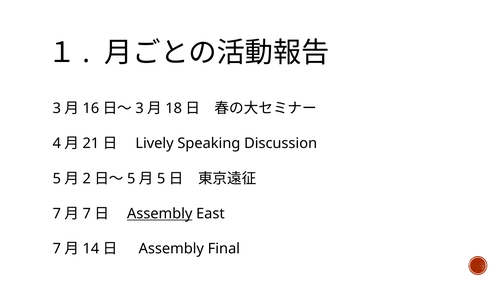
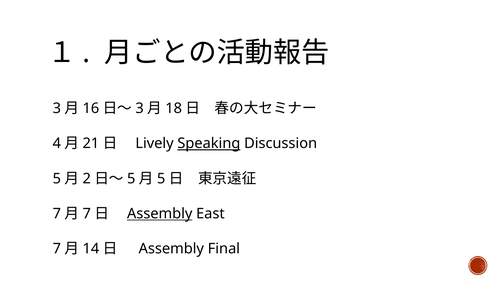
Speaking underline: none -> present
